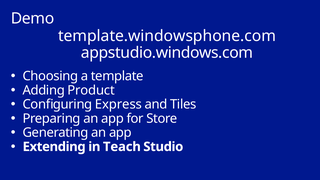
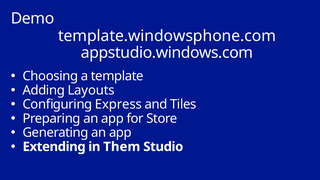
Product: Product -> Layouts
Teach: Teach -> Them
